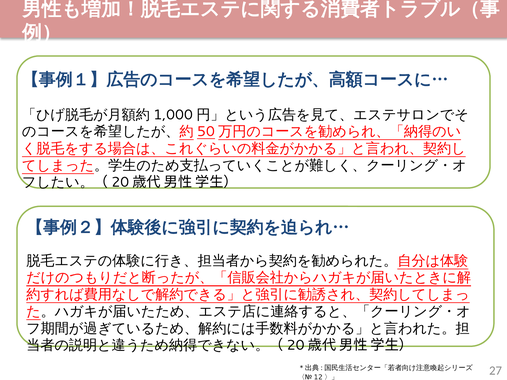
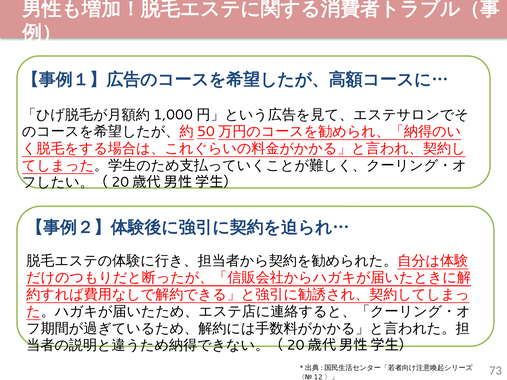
27: 27 -> 73
